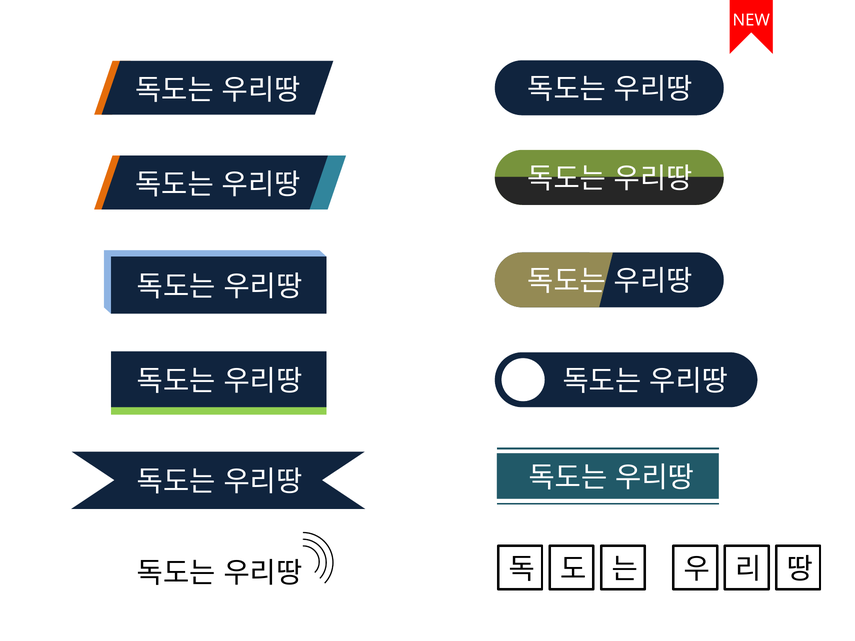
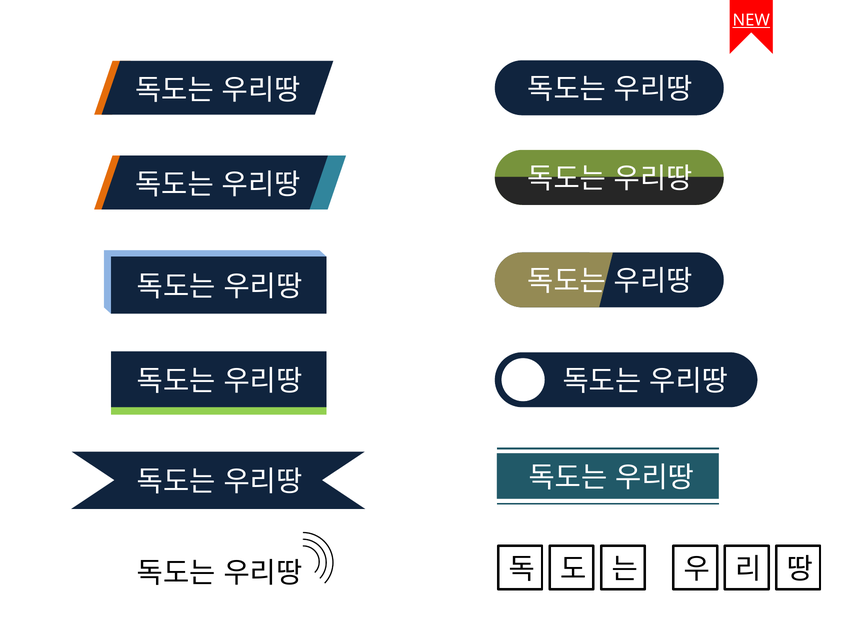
NEW underline: none -> present
